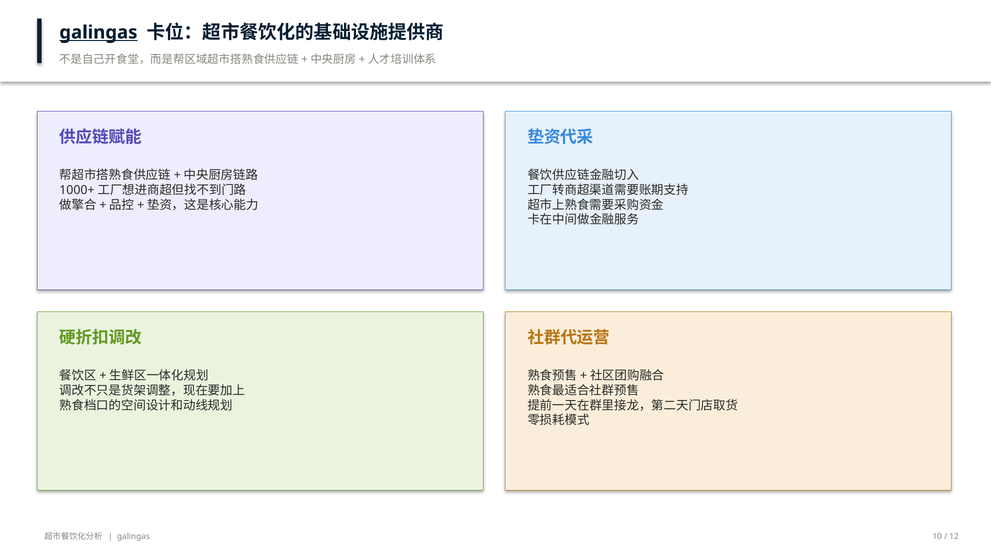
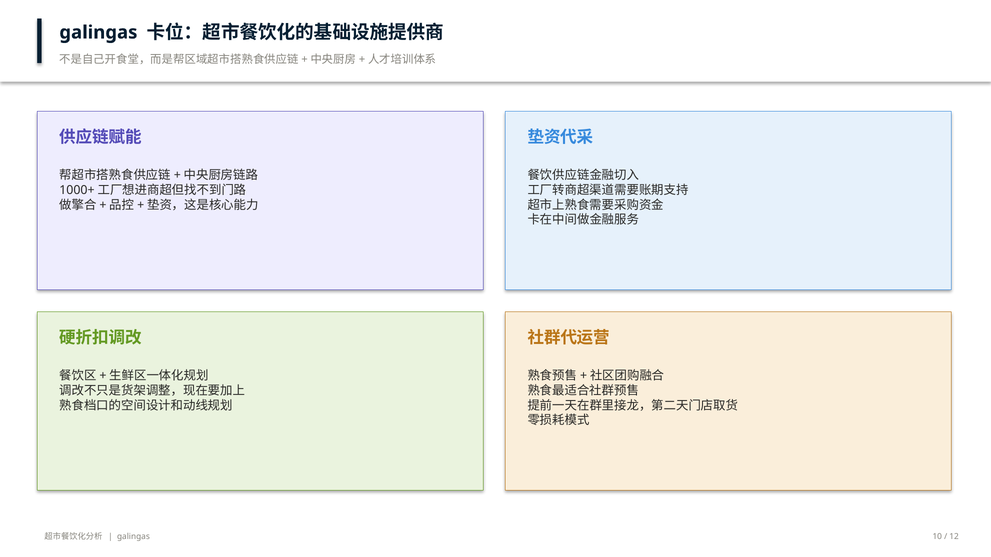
galingas at (98, 32) underline: present -> none
